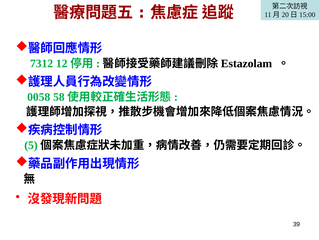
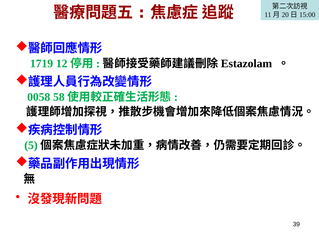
7312: 7312 -> 1719
